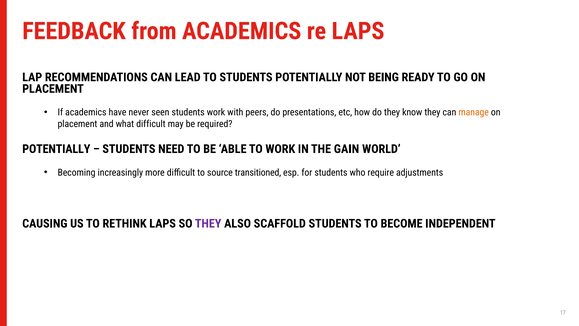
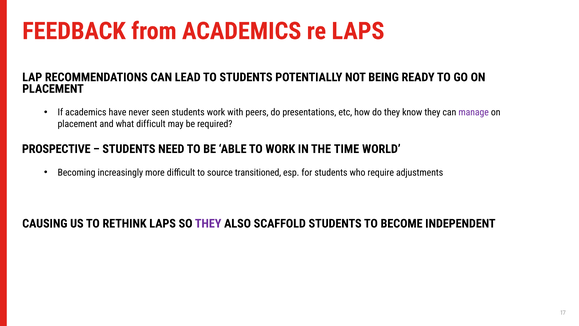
manage colour: orange -> purple
POTENTIALLY at (56, 149): POTENTIALLY -> PROSPECTIVE
GAIN: GAIN -> TIME
